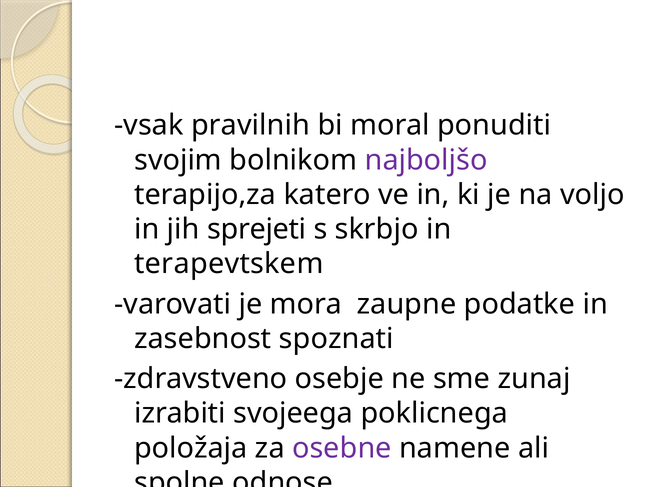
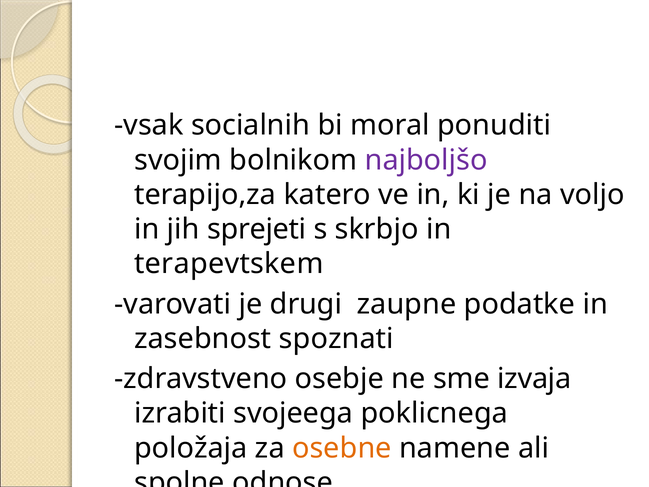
pravilnih: pravilnih -> socialnih
mora: mora -> drugi
zunaj: zunaj -> izvaja
osebne colour: purple -> orange
